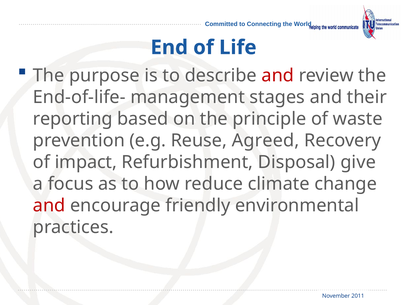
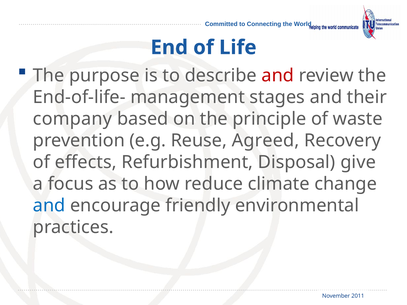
reporting: reporting -> company
impact: impact -> effects
and at (49, 206) colour: red -> blue
